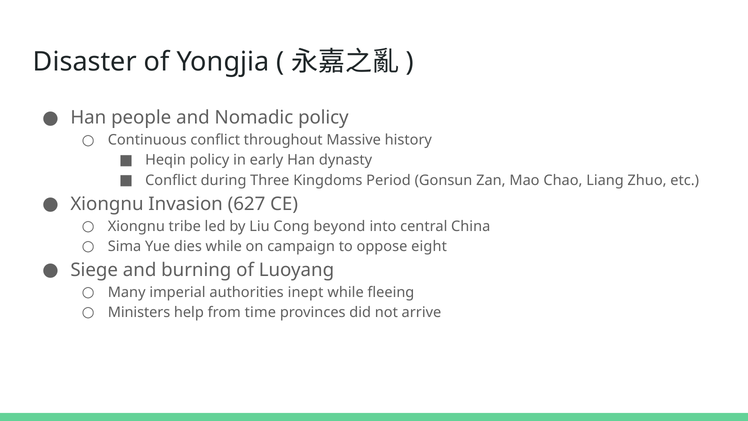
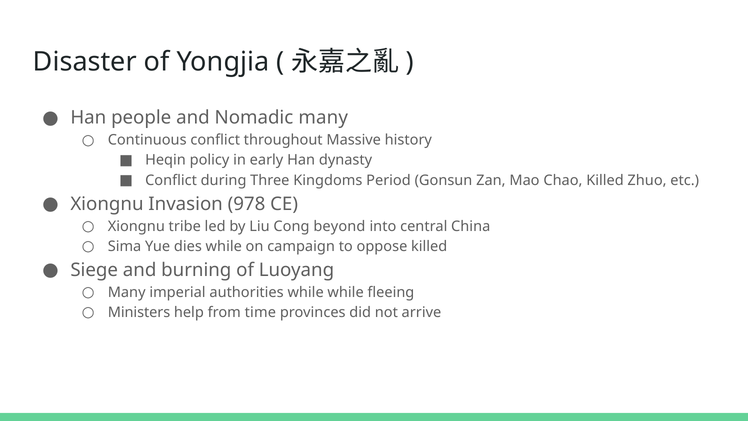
Nomadic policy: policy -> many
Chao Liang: Liang -> Killed
627: 627 -> 978
oppose eight: eight -> killed
authorities inept: inept -> while
